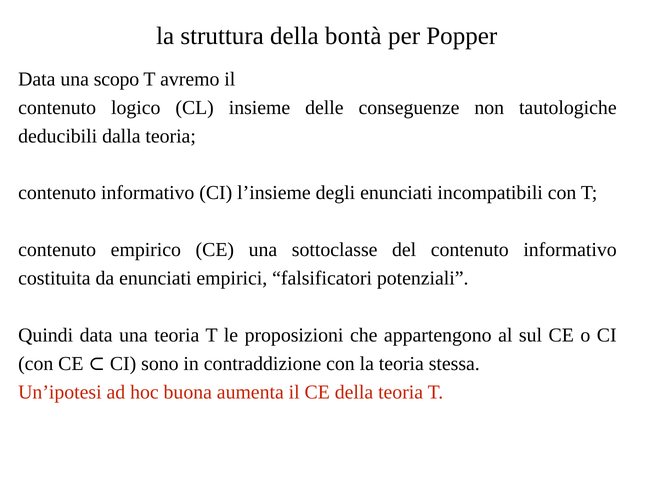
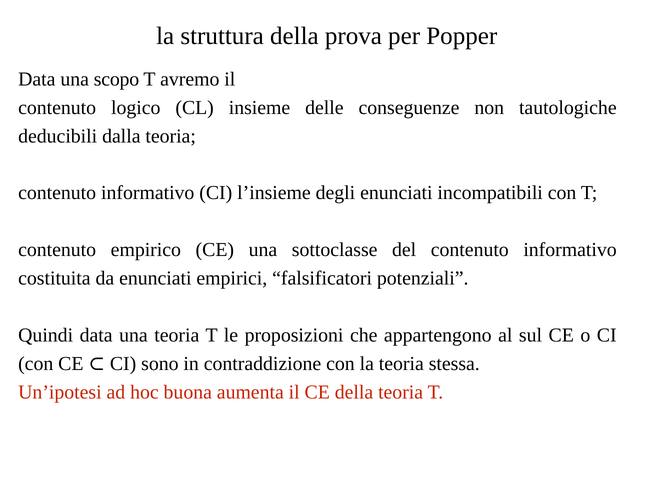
bontà: bontà -> prova
